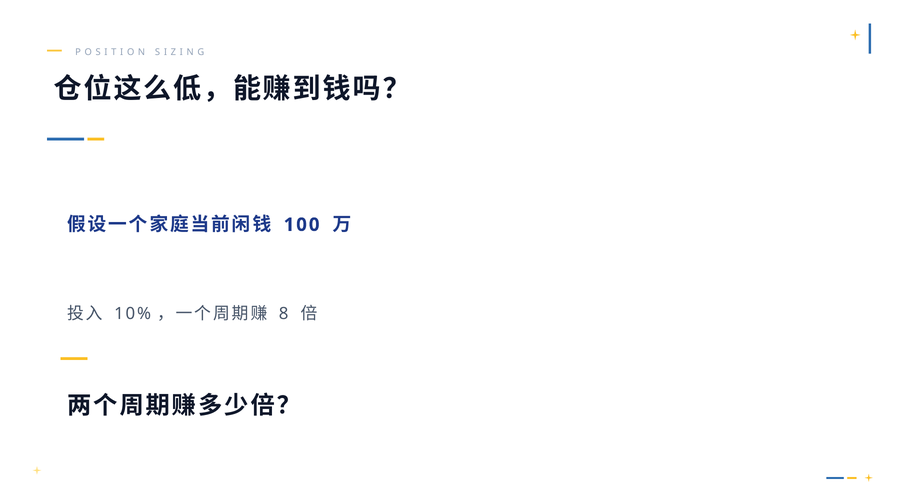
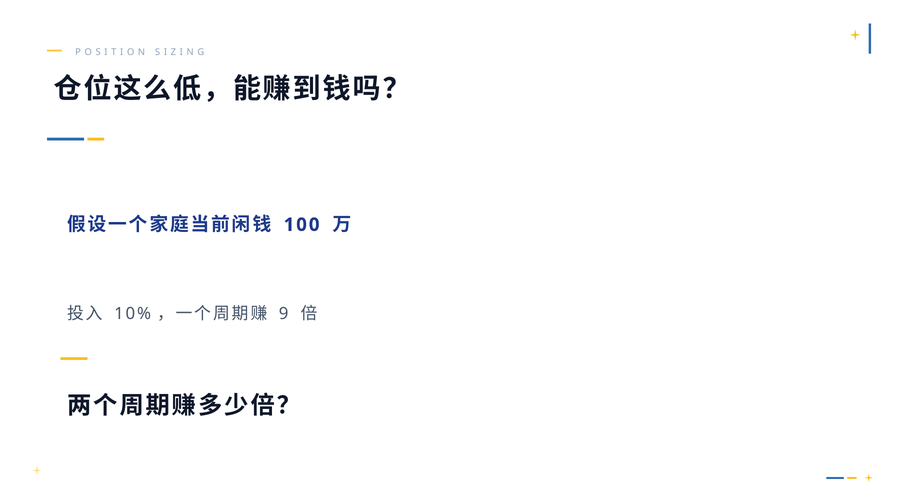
8: 8 -> 9
